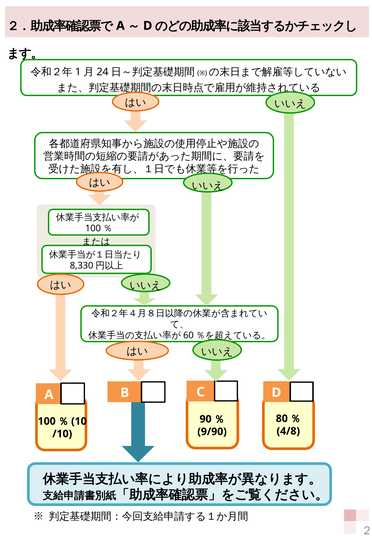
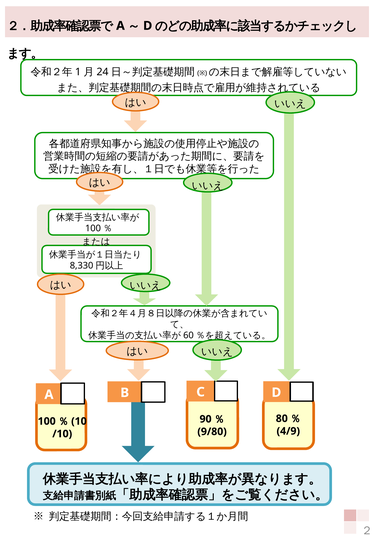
4/8: 4/8 -> 4/9
9/90: 9/90 -> 9/80
